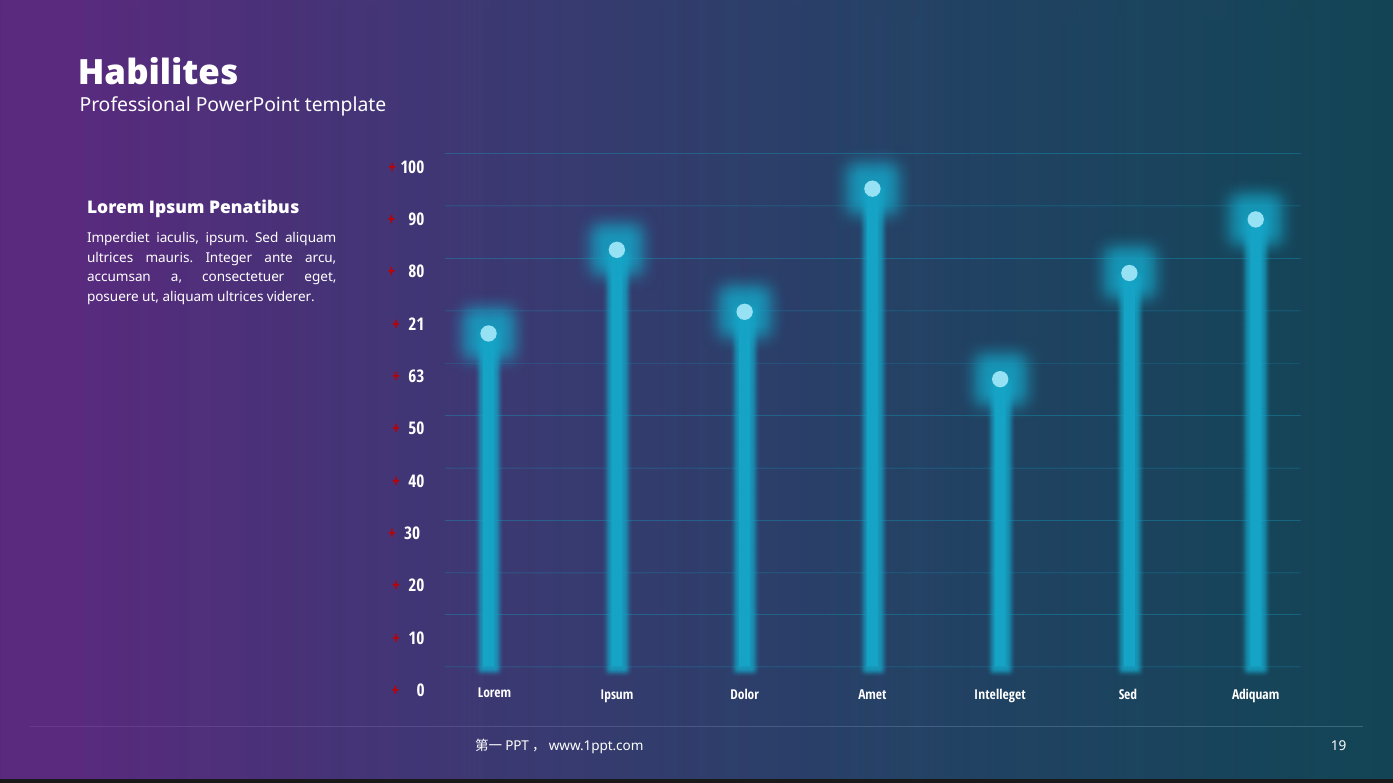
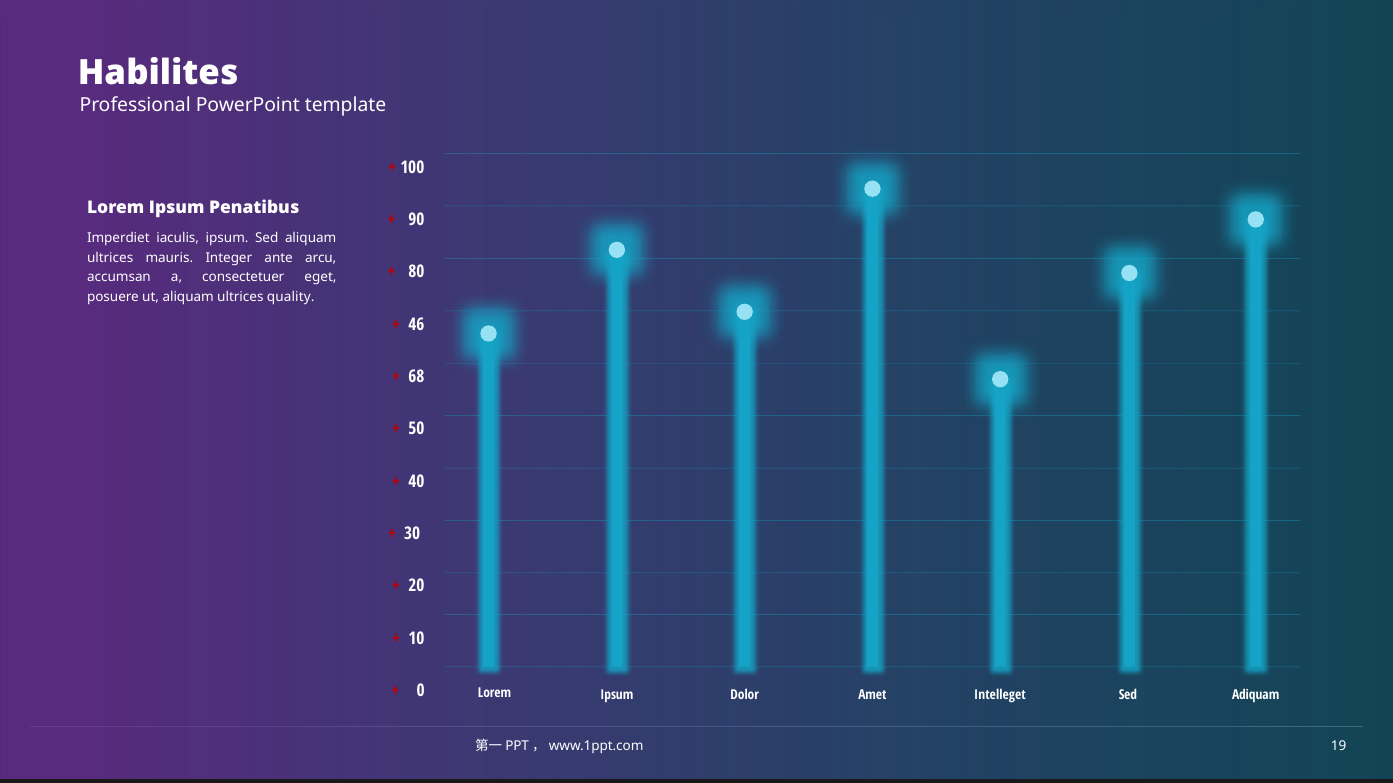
viderer: viderer -> quality
21: 21 -> 46
63: 63 -> 68
